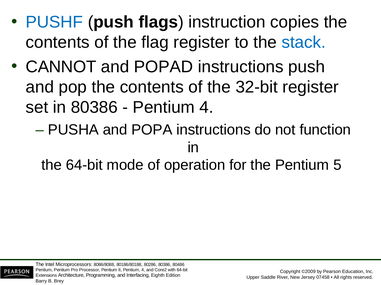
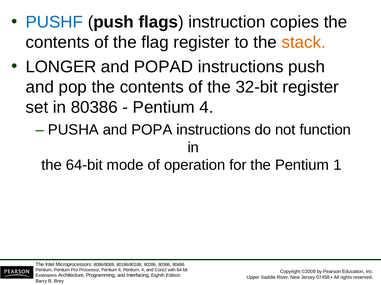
stack colour: blue -> orange
CANNOT: CANNOT -> LONGER
5: 5 -> 1
